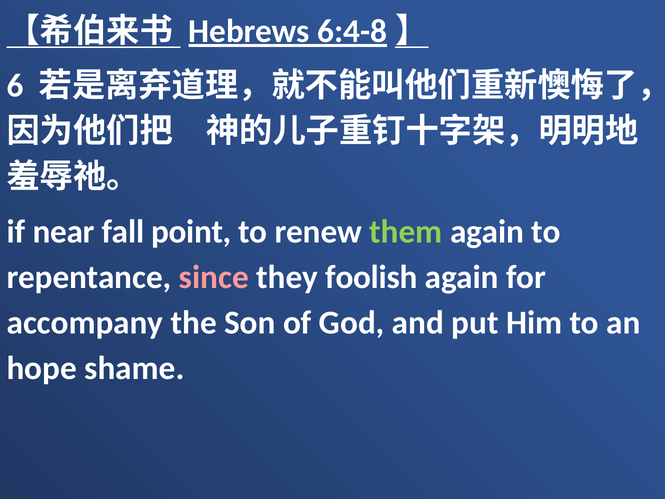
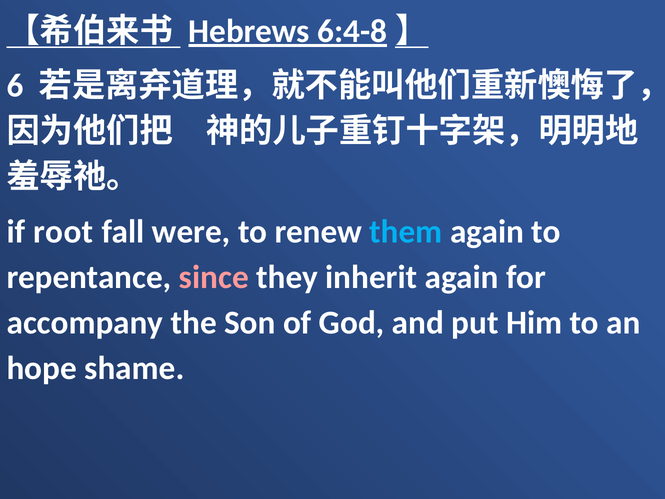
near: near -> root
point: point -> were
them colour: light green -> light blue
foolish: foolish -> inherit
